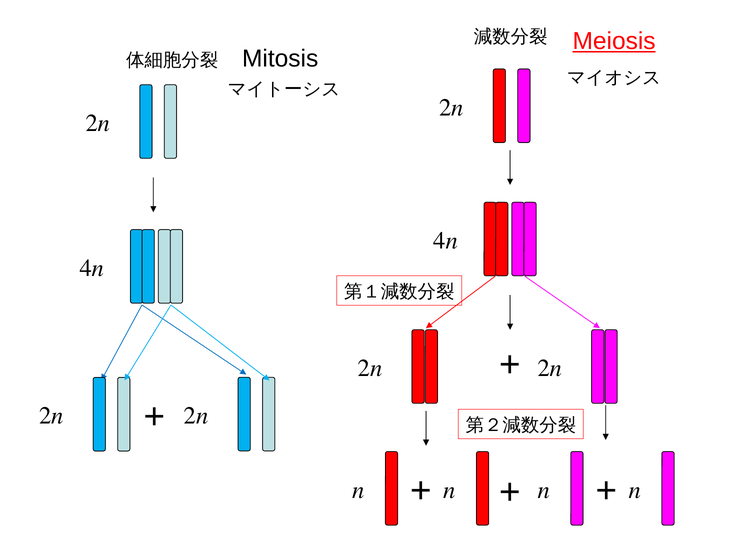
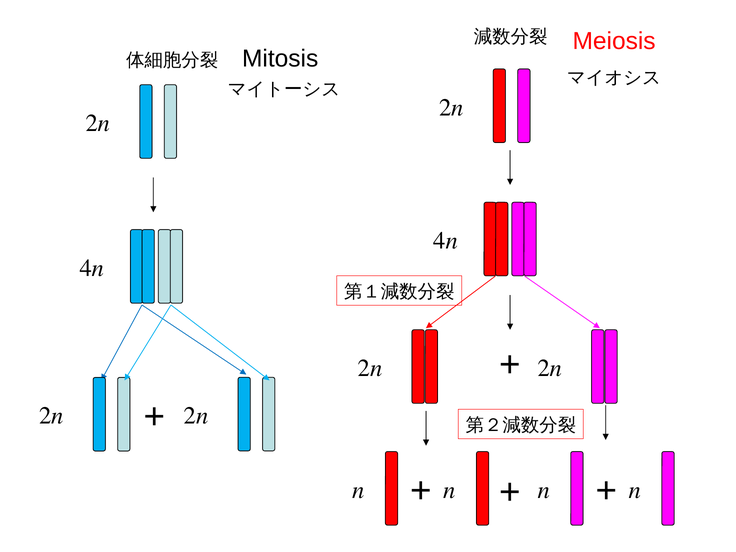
Meiosis underline: present -> none
